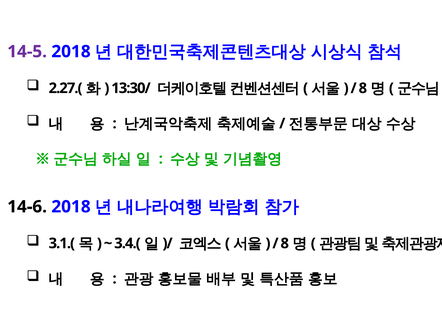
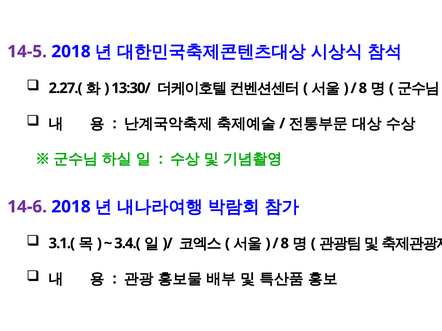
14-6 colour: black -> purple
